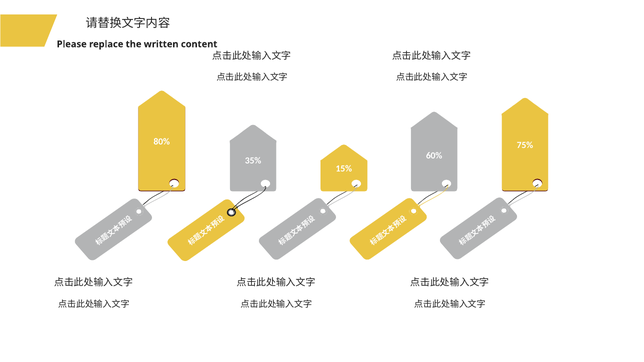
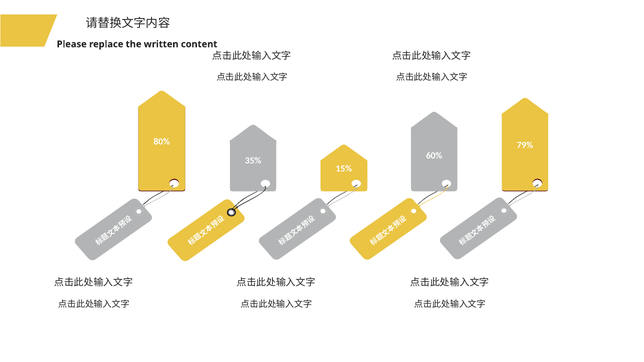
75%: 75% -> 79%
